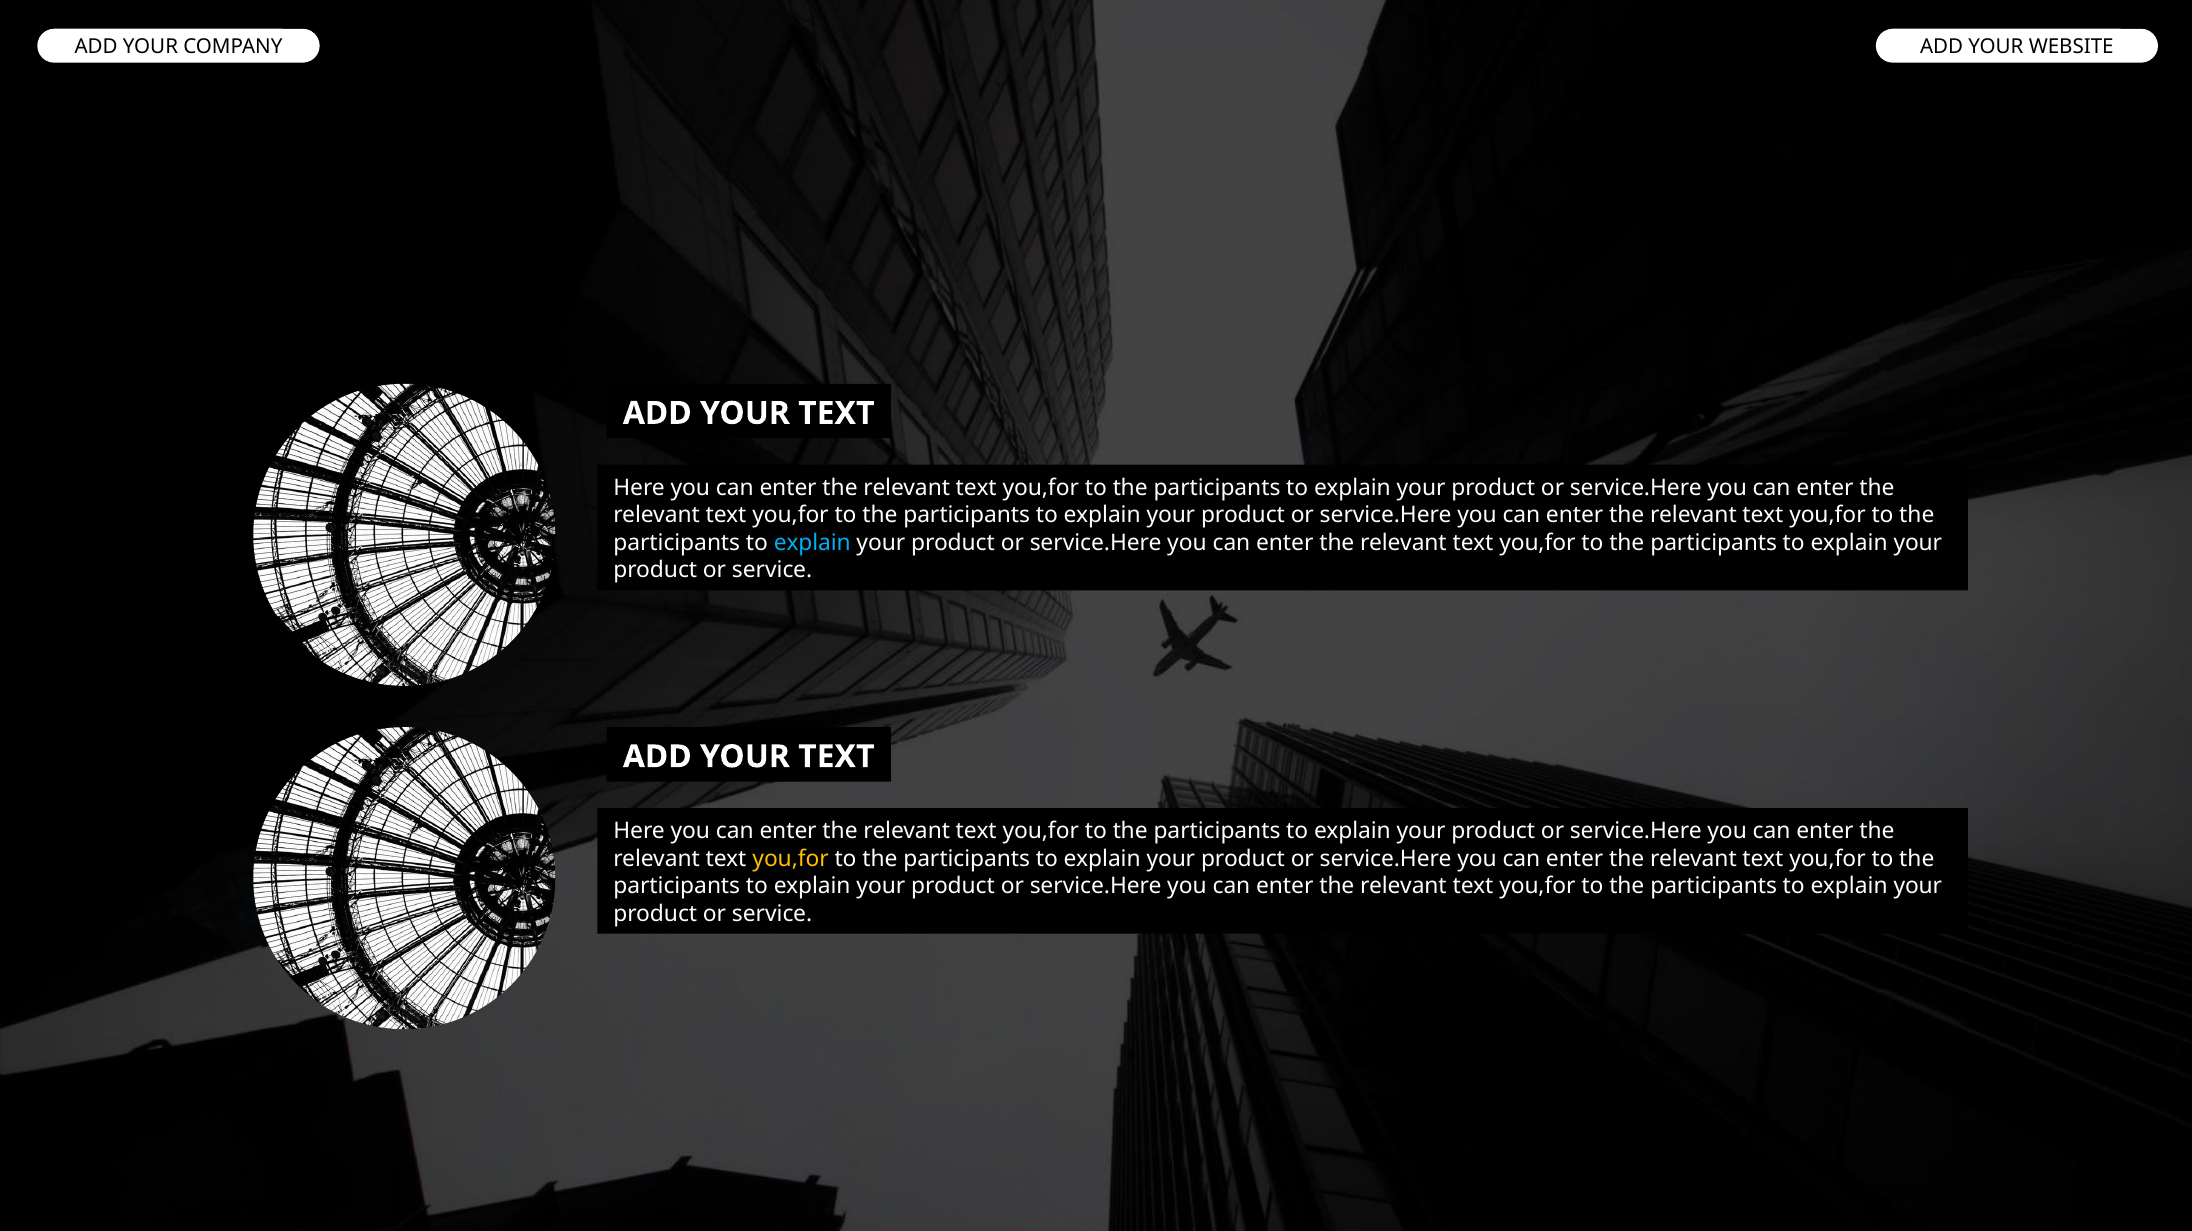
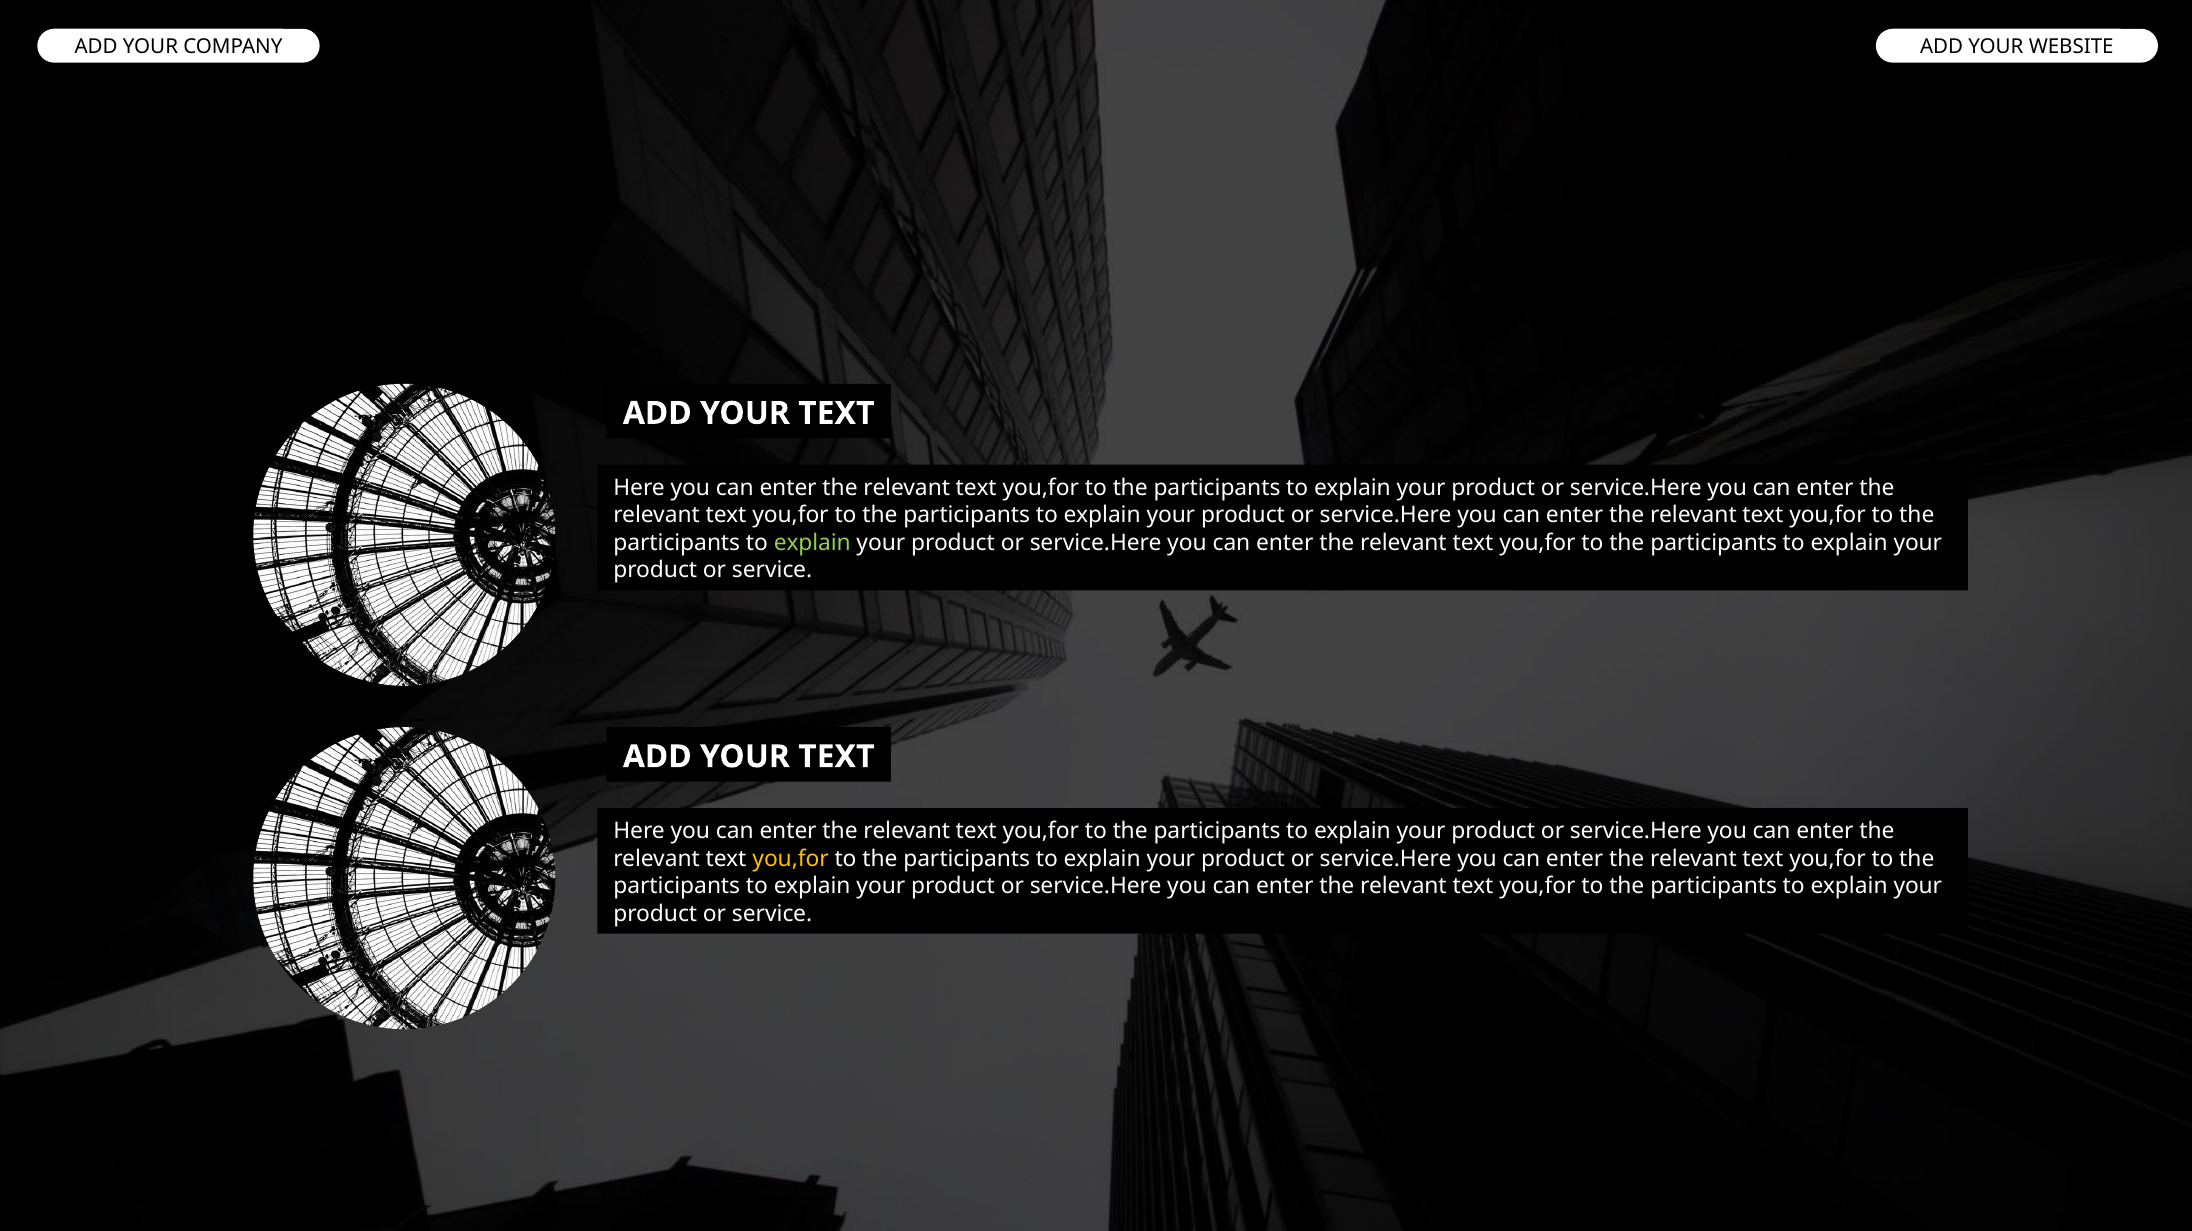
explain at (812, 543) colour: light blue -> light green
